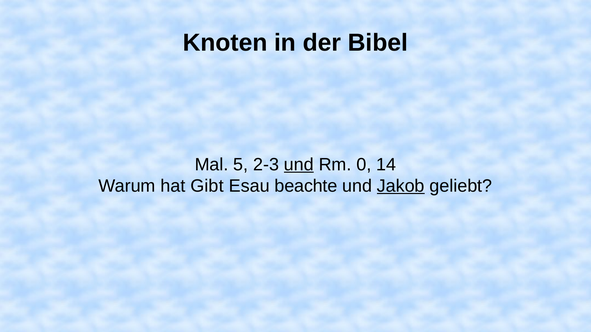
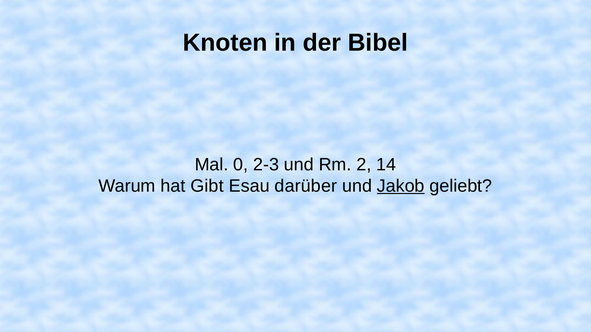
5: 5 -> 0
und at (299, 165) underline: present -> none
0: 0 -> 2
beachte: beachte -> darüber
